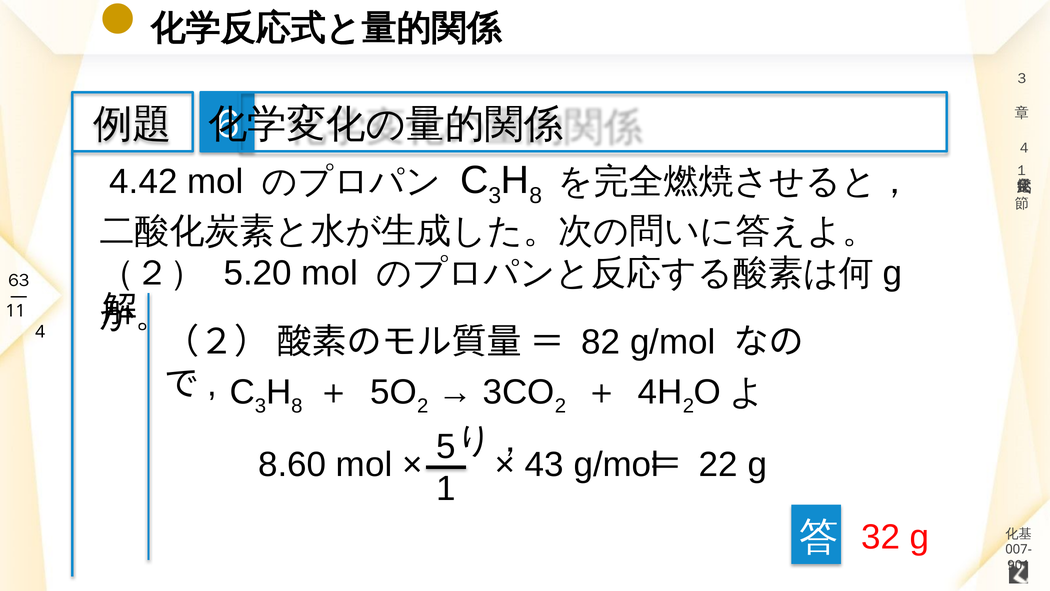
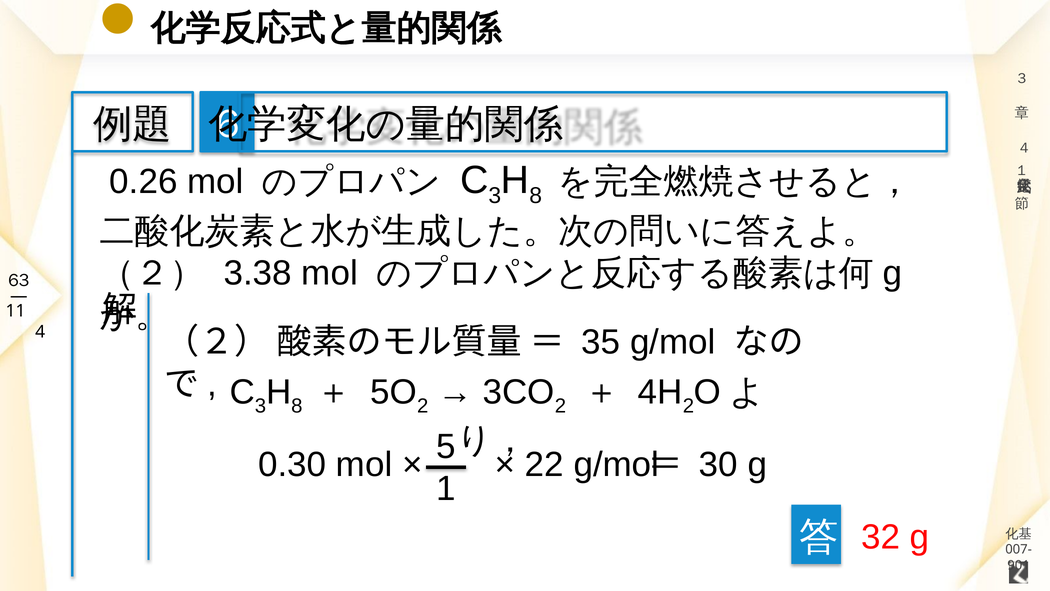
4.42: 4.42 -> 0.26
5.20: 5.20 -> 3.38
82: 82 -> 35
8.60: 8.60 -> 0.30
43: 43 -> 22
22: 22 -> 30
